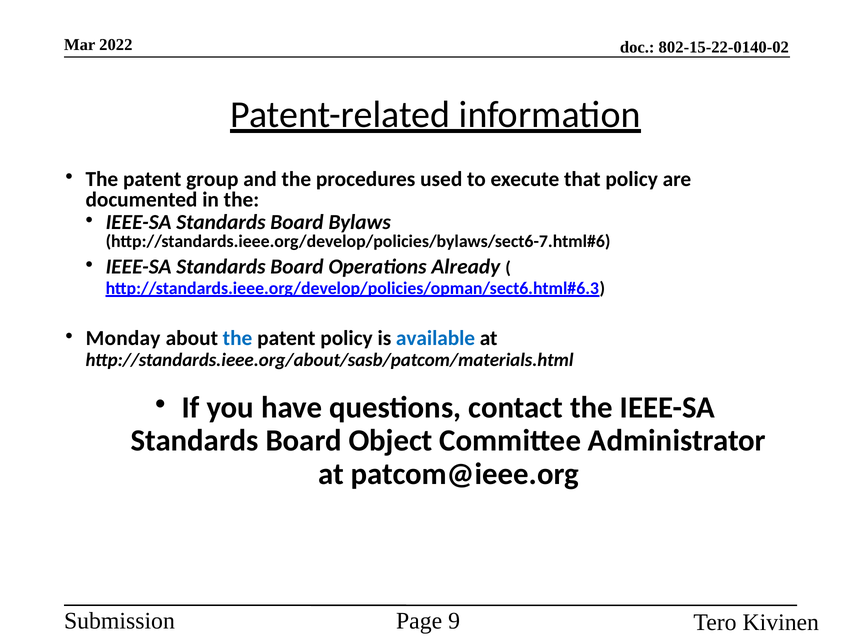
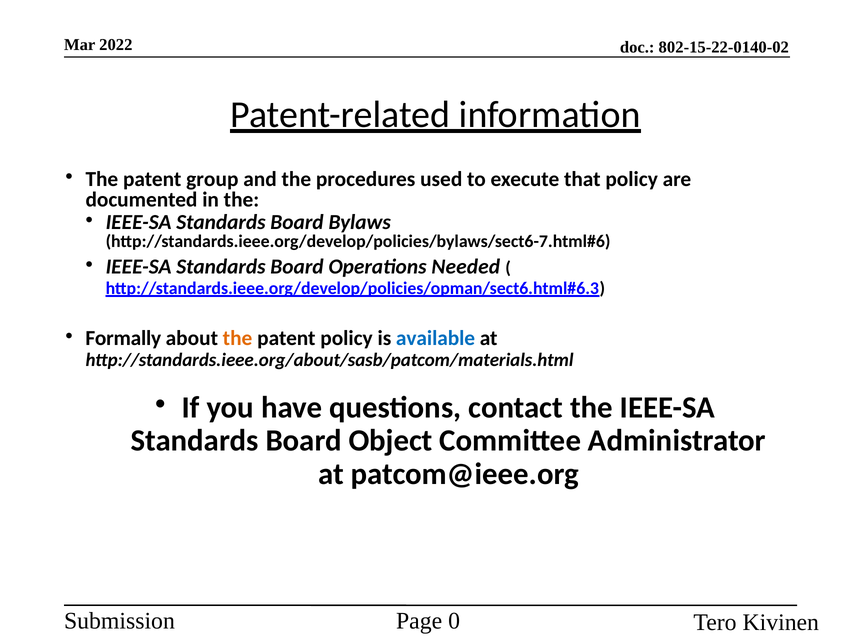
Already: Already -> Needed
Monday: Monday -> Formally
the at (238, 338) colour: blue -> orange
9: 9 -> 0
